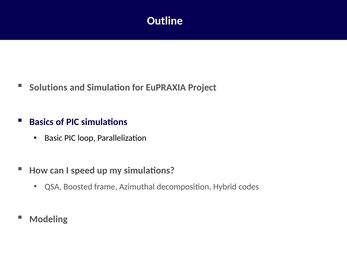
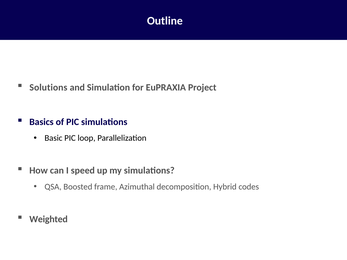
Modeling: Modeling -> Weighted
